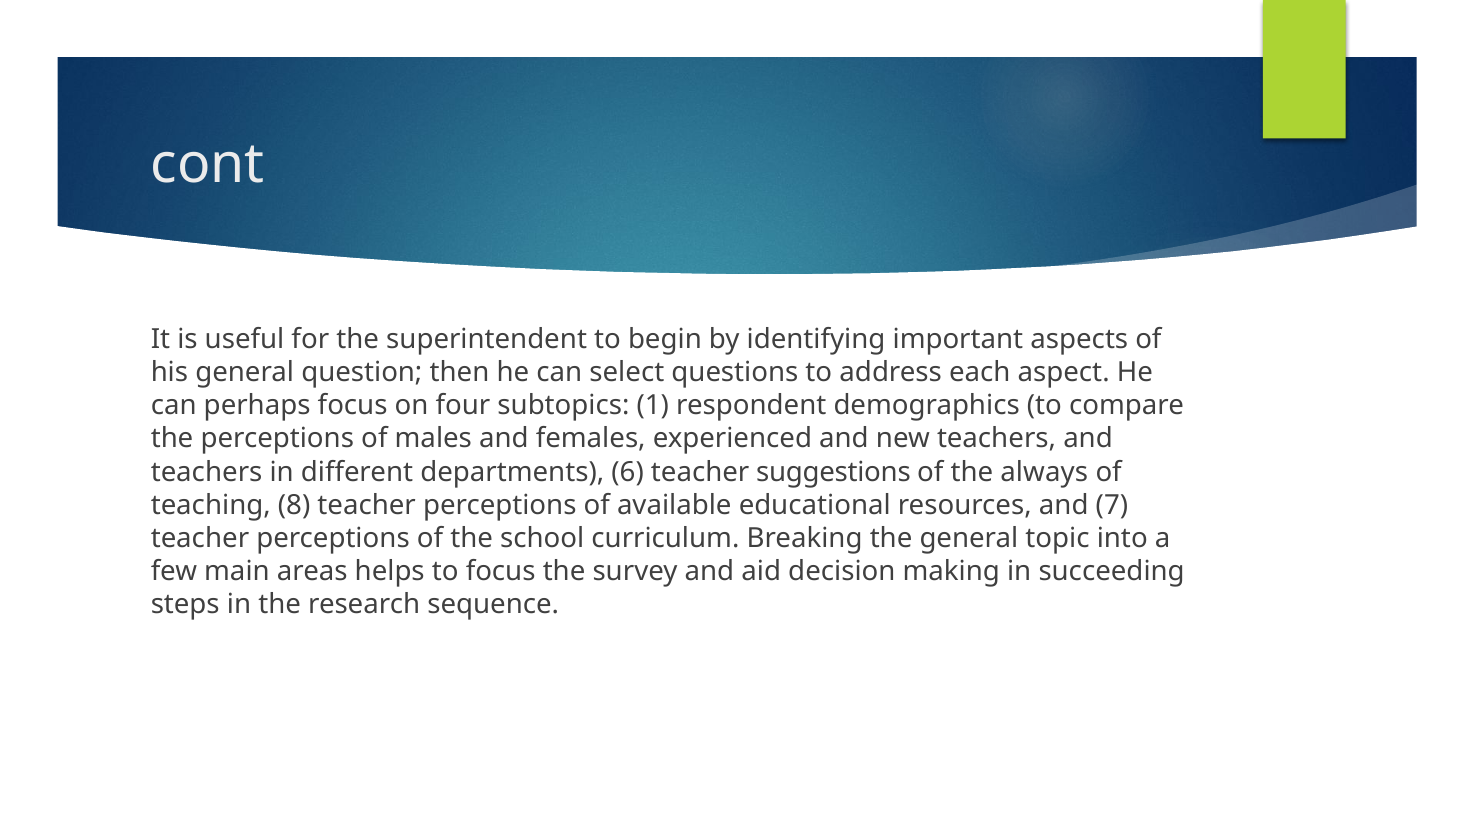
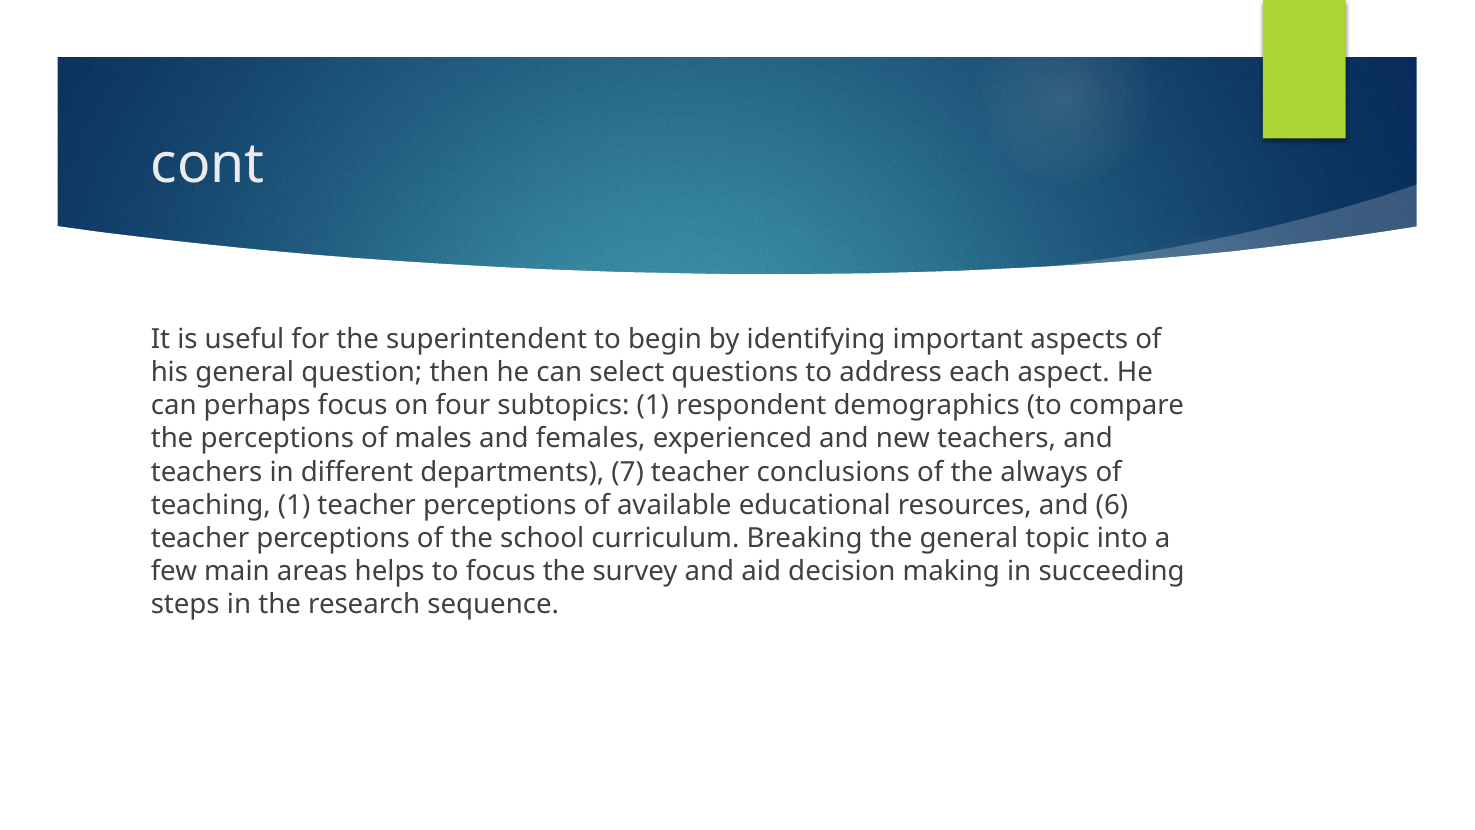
6: 6 -> 7
suggestions: suggestions -> conclusions
teaching 8: 8 -> 1
7: 7 -> 6
